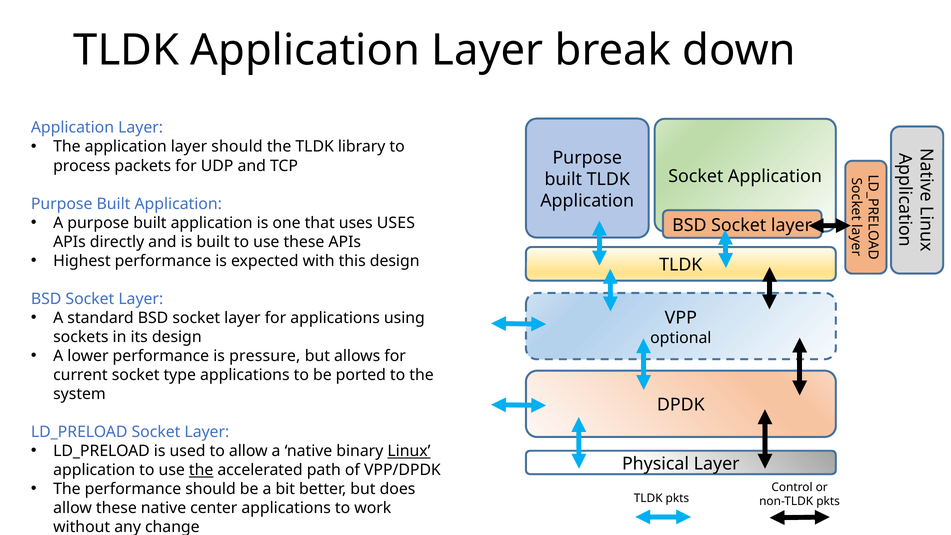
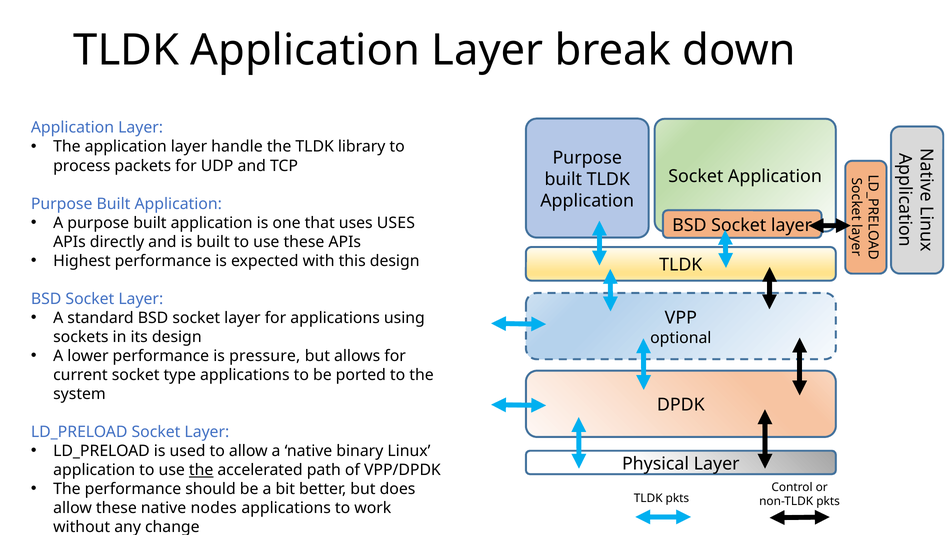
layer should: should -> handle
Linux underline: present -> none
center: center -> nodes
